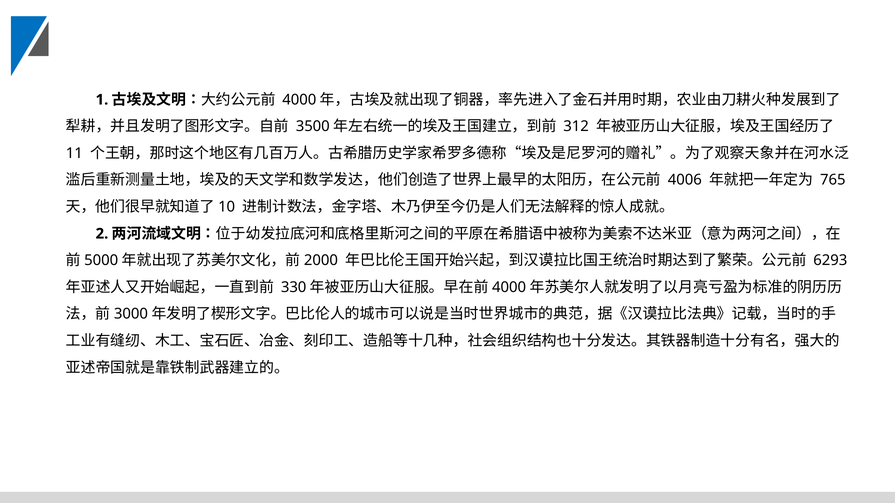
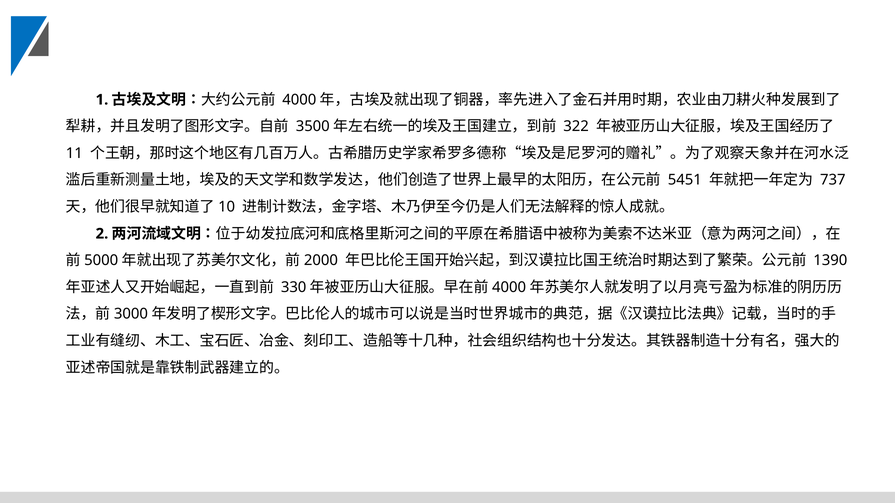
312: 312 -> 322
4006: 4006 -> 5451
765: 765 -> 737
6293: 6293 -> 1390
